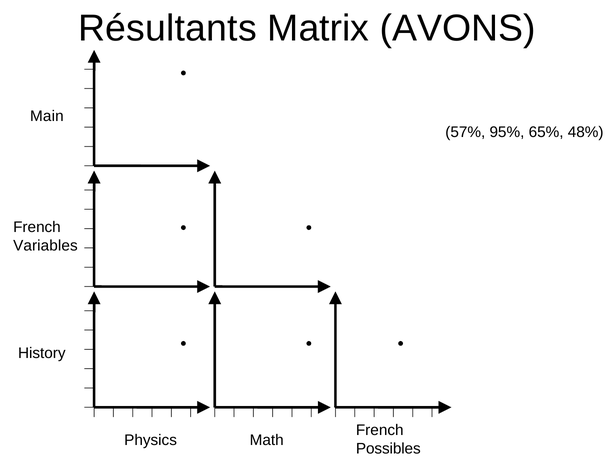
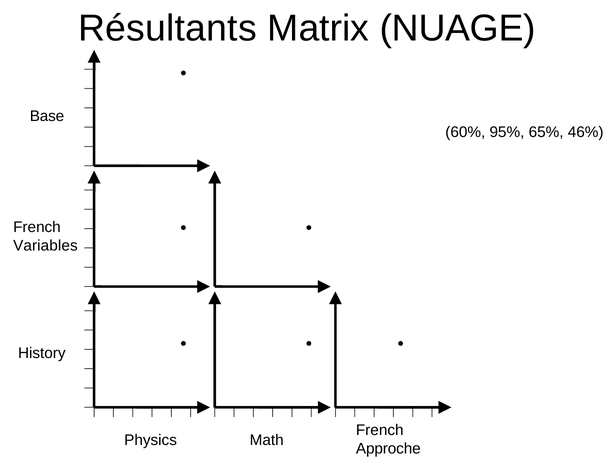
AVONS: AVONS -> NUAGE
Main: Main -> Base
57%: 57% -> 60%
48%: 48% -> 46%
Possibles: Possibles -> Approche
